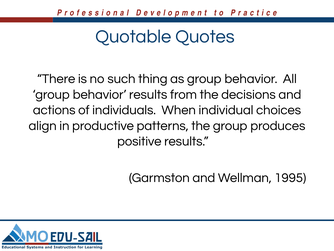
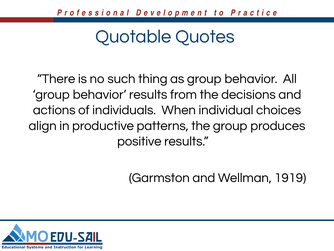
1995: 1995 -> 1919
